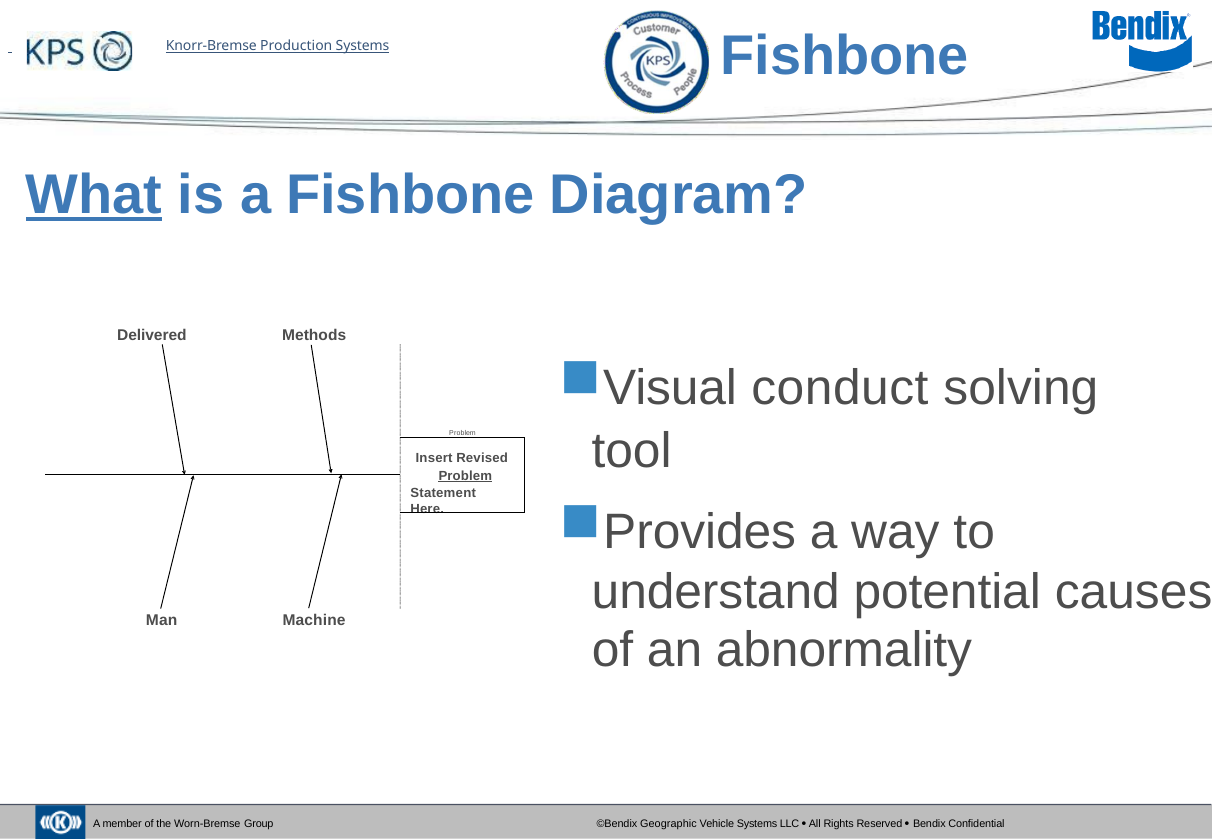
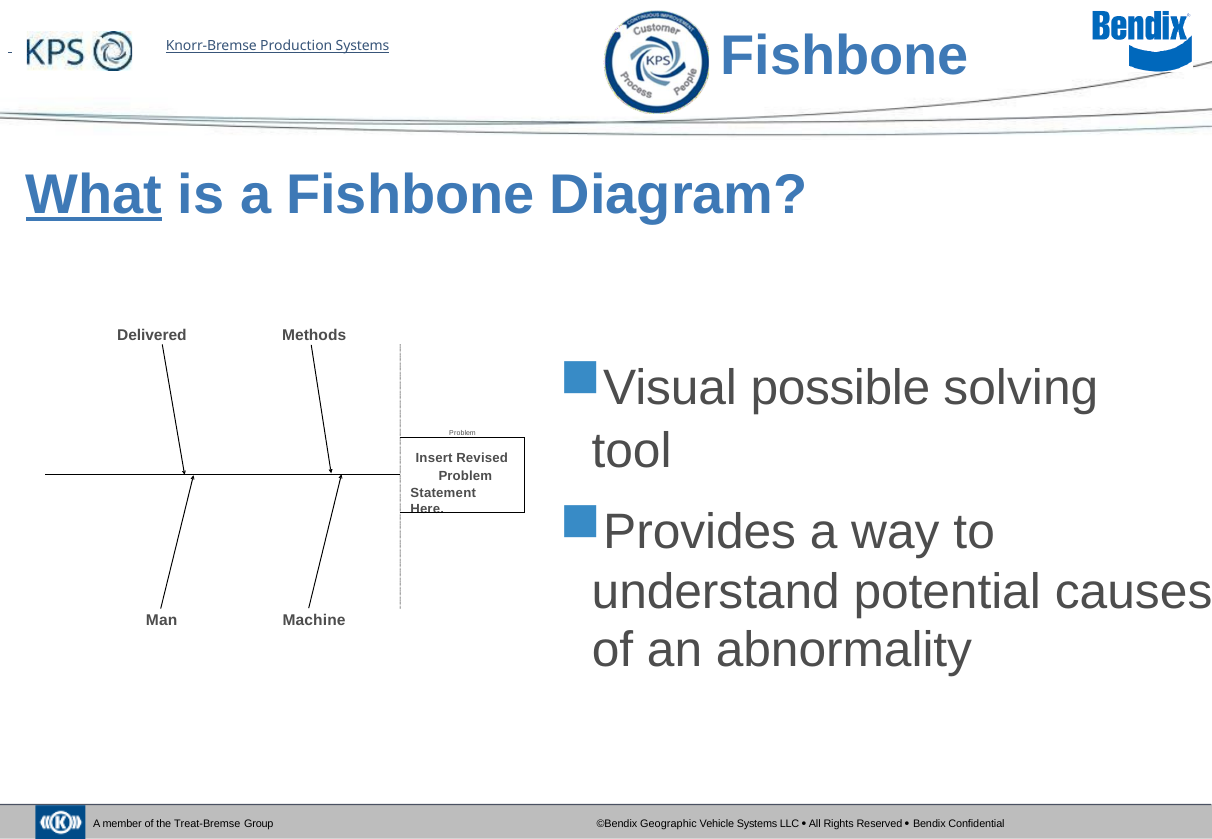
conduct: conduct -> possible
Problem at (465, 476) underline: present -> none
Worn-Bremse: Worn-Bremse -> Treat-Bremse
